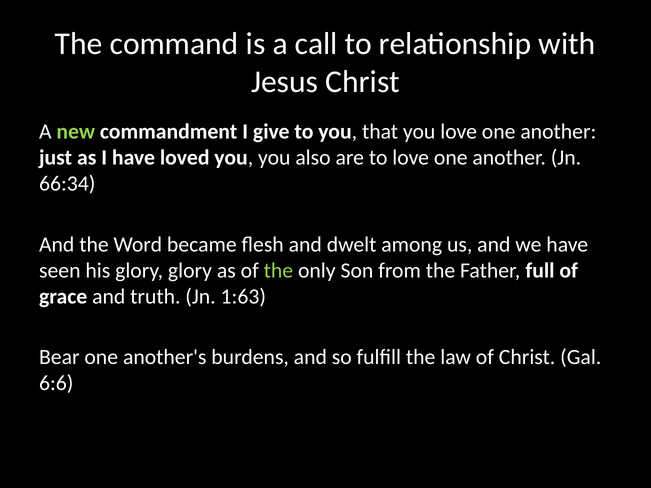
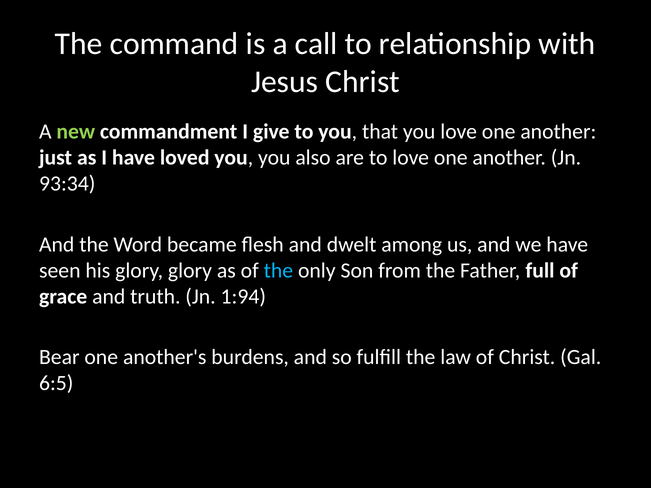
66:34: 66:34 -> 93:34
the at (278, 271) colour: light green -> light blue
1:63: 1:63 -> 1:94
6:6: 6:6 -> 6:5
